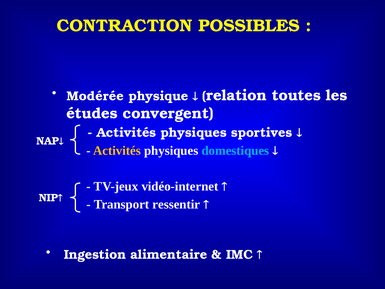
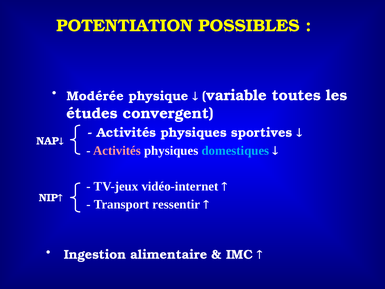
CONTRACTION: CONTRACTION -> POTENTIATION
relation: relation -> variable
Activités at (117, 150) colour: yellow -> pink
